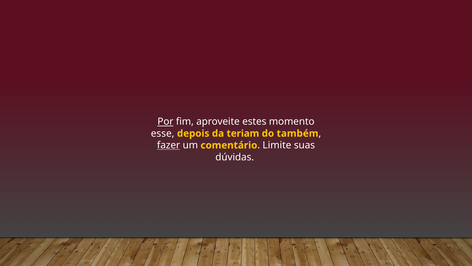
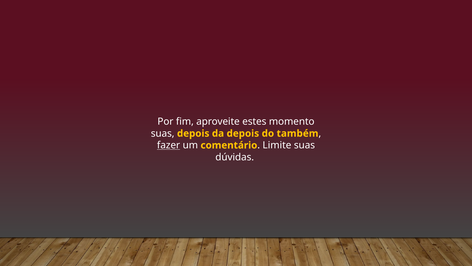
Por underline: present -> none
esse at (163, 133): esse -> suas
da teriam: teriam -> depois
